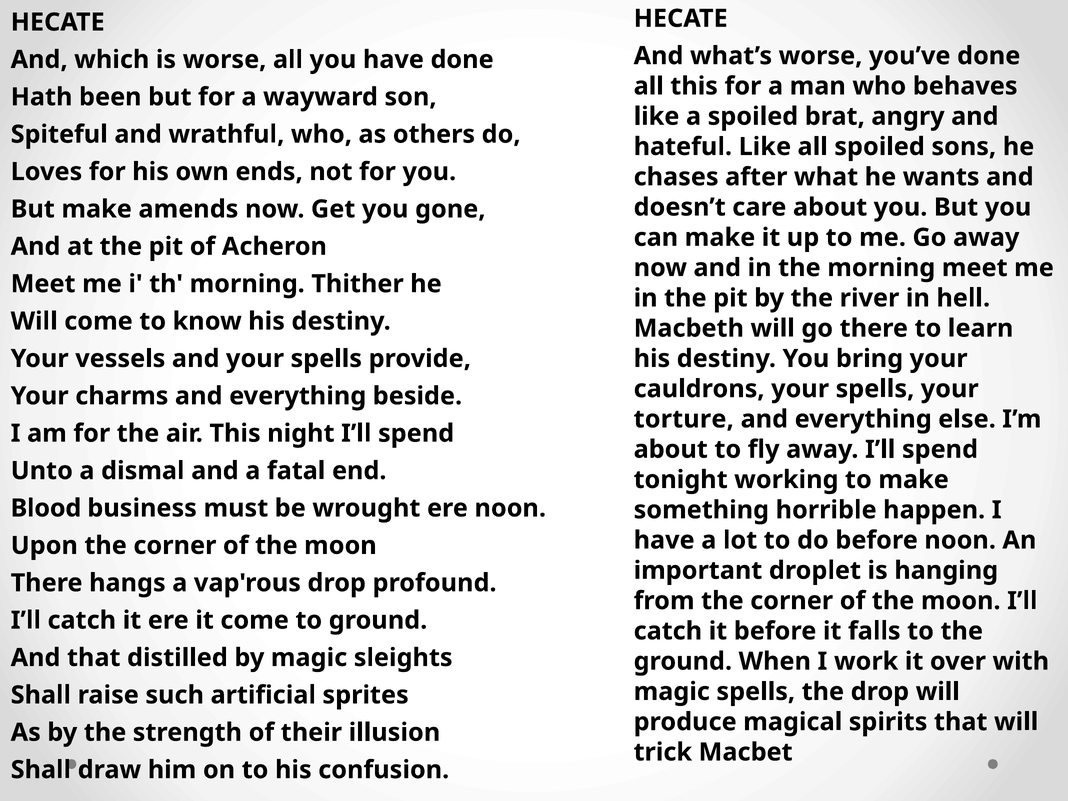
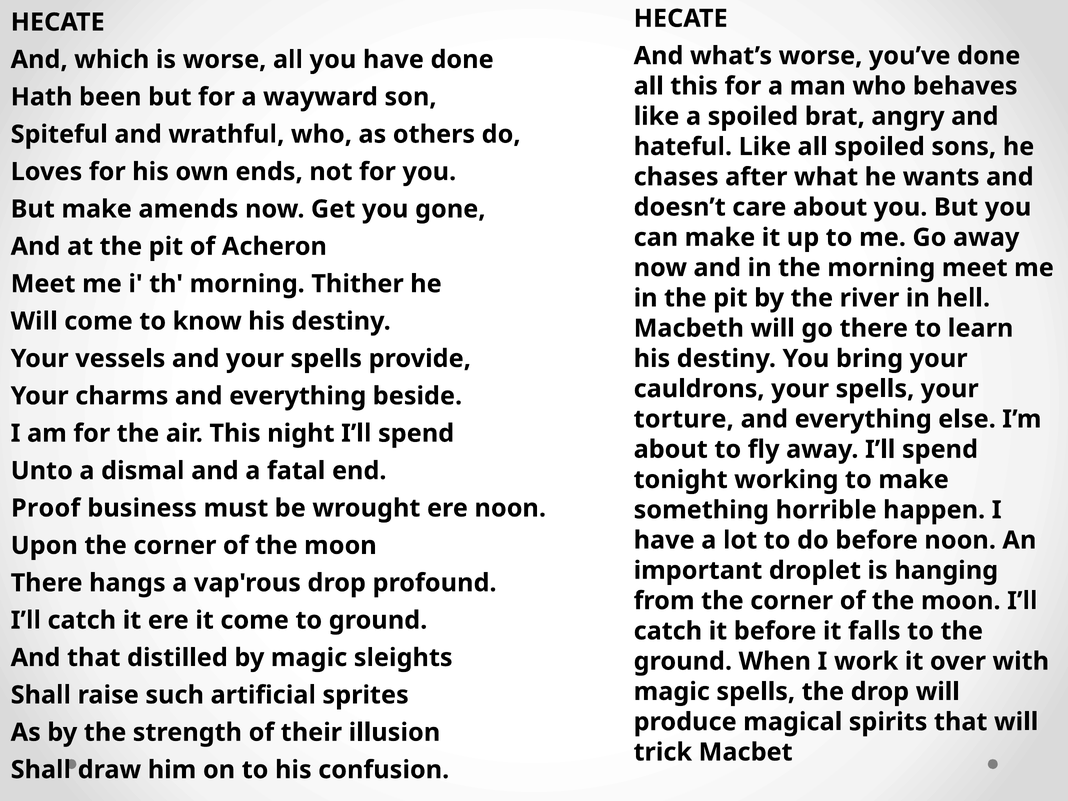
Blood: Blood -> Proof
